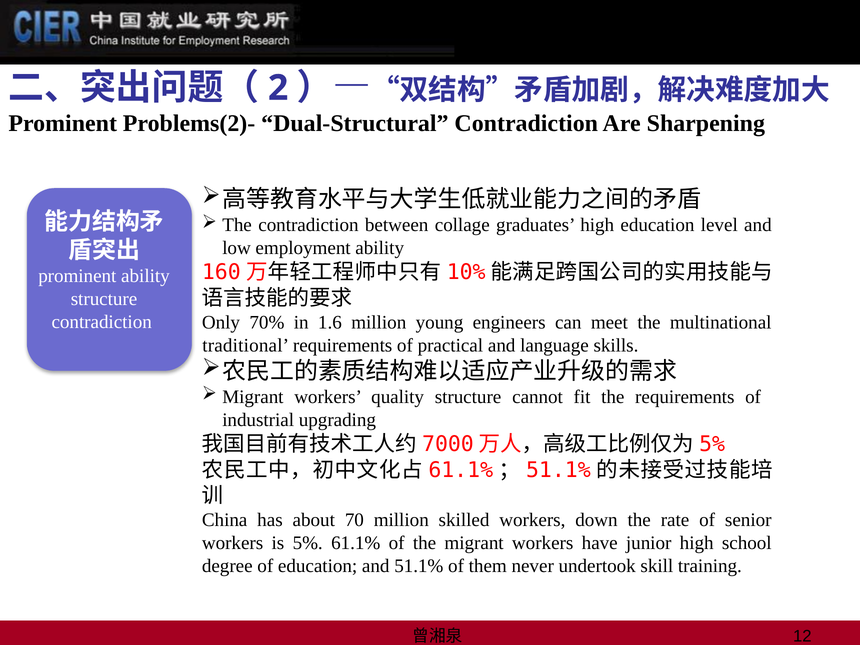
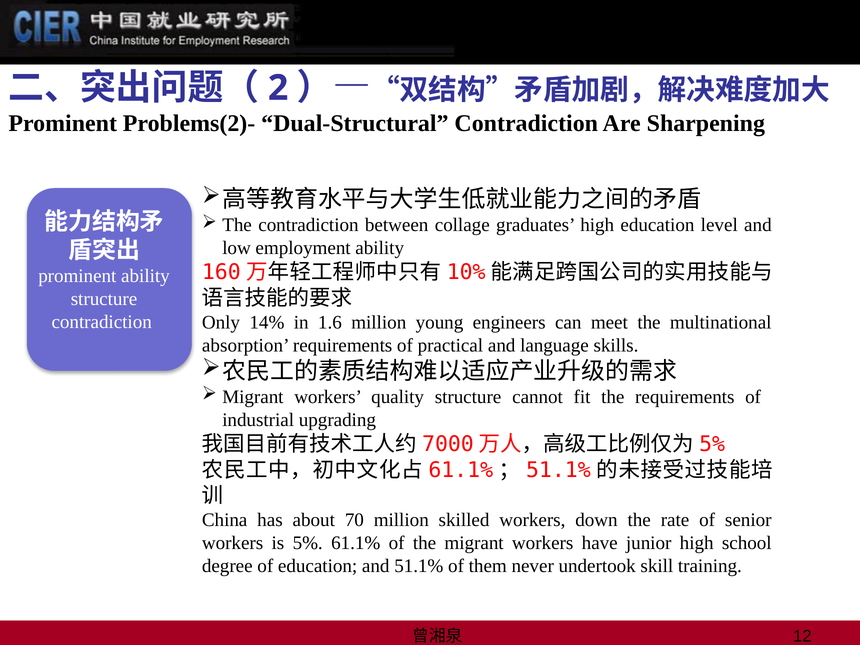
70%: 70% -> 14%
traditional: traditional -> absorption
